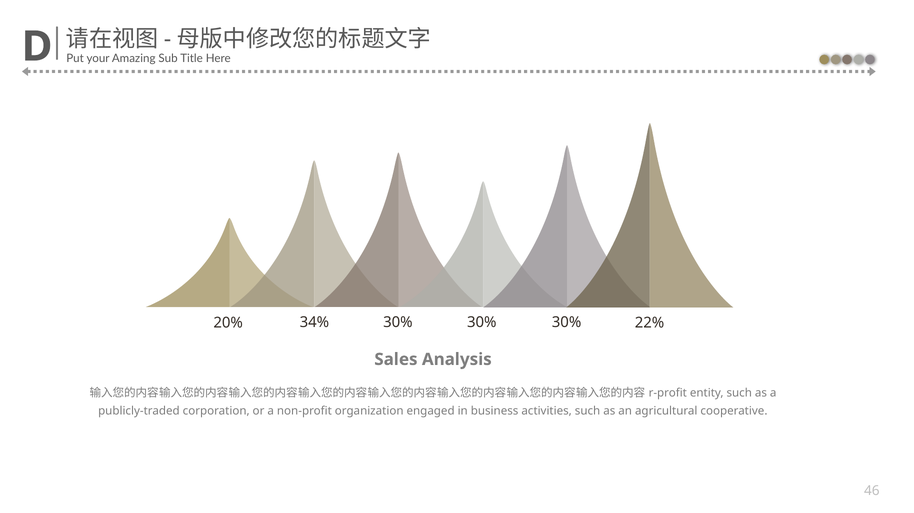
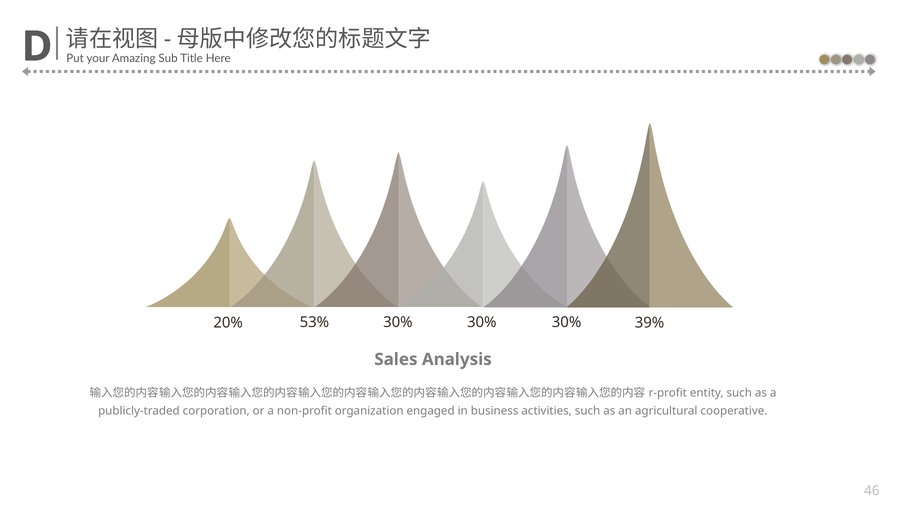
34%: 34% -> 53%
22%: 22% -> 39%
